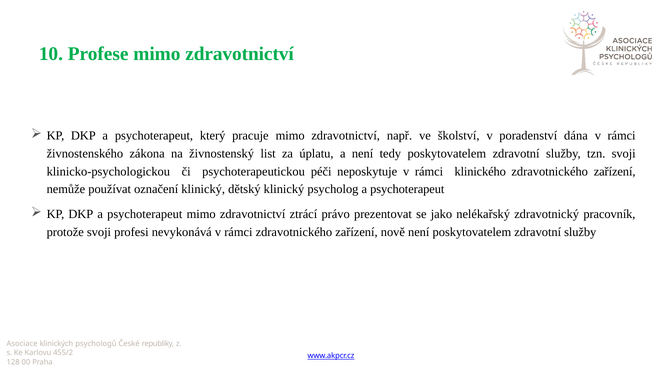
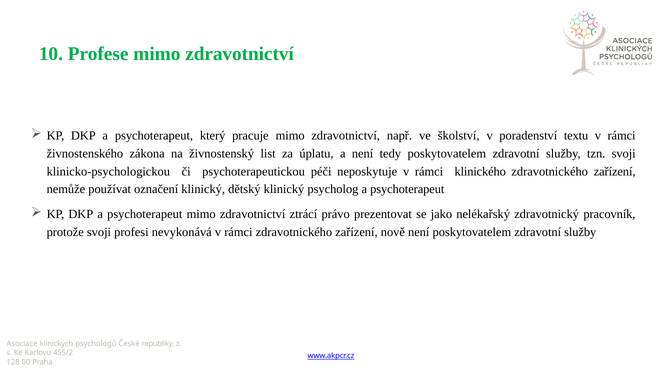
dána: dána -> textu
